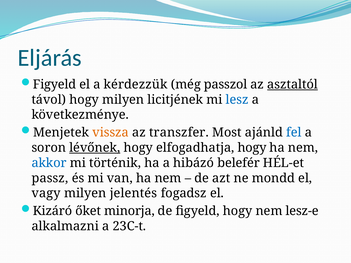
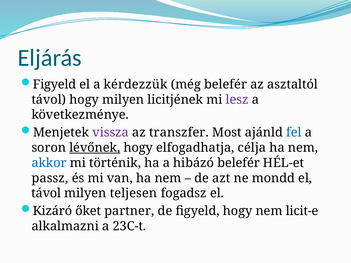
még passzol: passzol -> belefér
asztaltól underline: present -> none
lesz colour: blue -> purple
vissza colour: orange -> purple
elfogadhatja hogy: hogy -> célja
vagy at (46, 193): vagy -> távol
jelentés: jelentés -> teljesen
minorja: minorja -> partner
lesz-e: lesz-e -> licit-e
